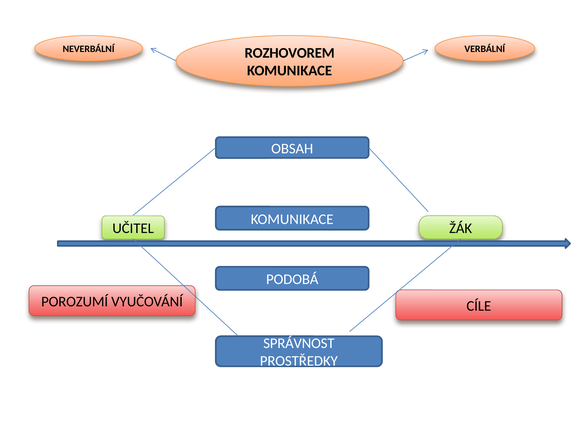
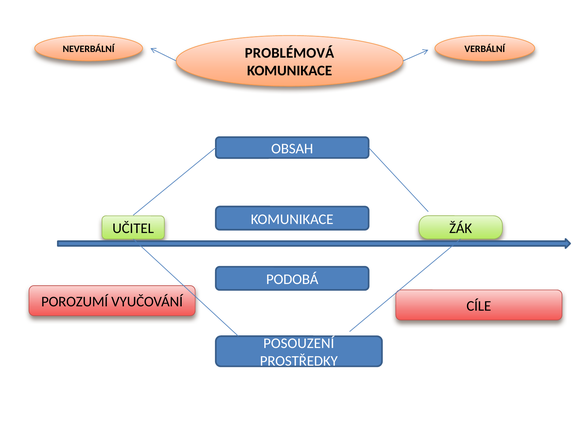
ROZHOVOREM: ROZHOVOREM -> PROBLÉMOVÁ
SPRÁVNOST: SPRÁVNOST -> POSOUZENÍ
